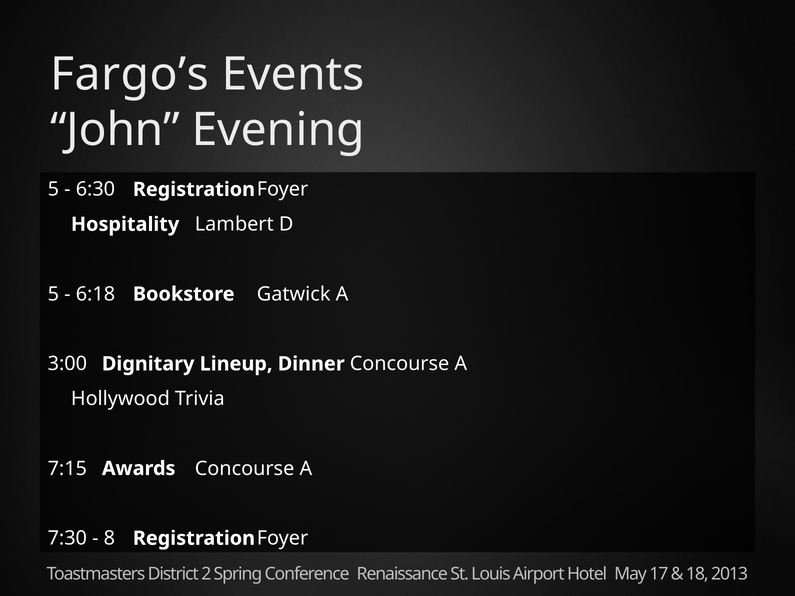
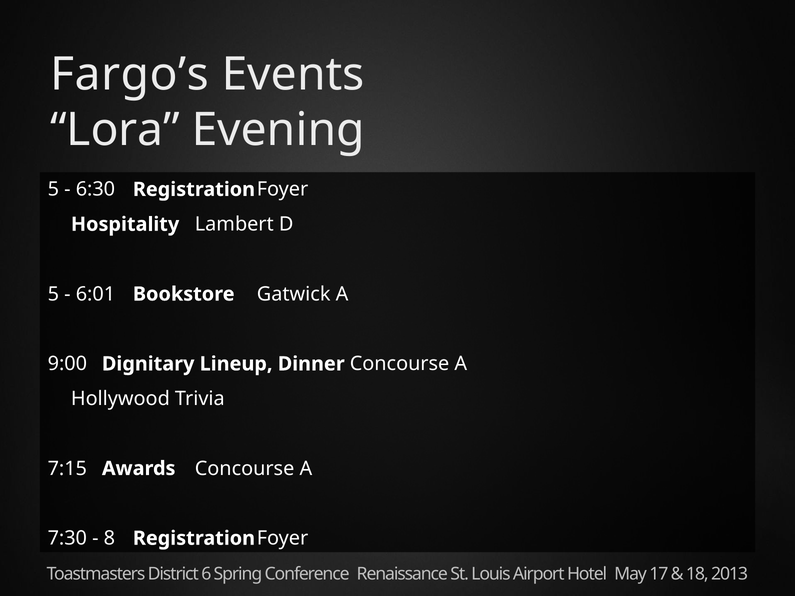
John: John -> Lora
6:18: 6:18 -> 6:01
3:00: 3:00 -> 9:00
2: 2 -> 6
